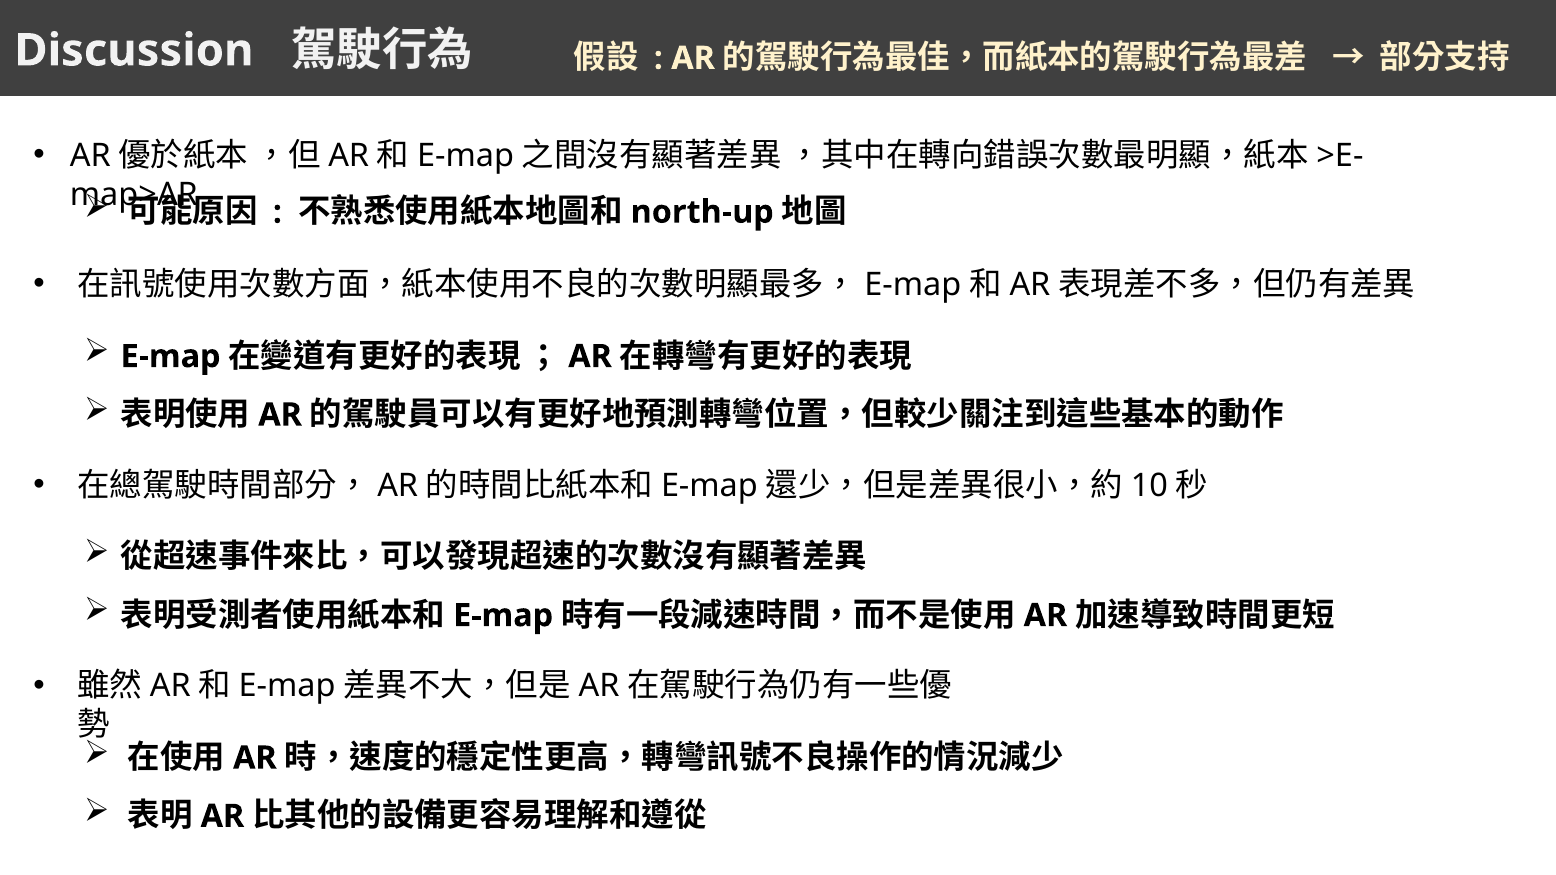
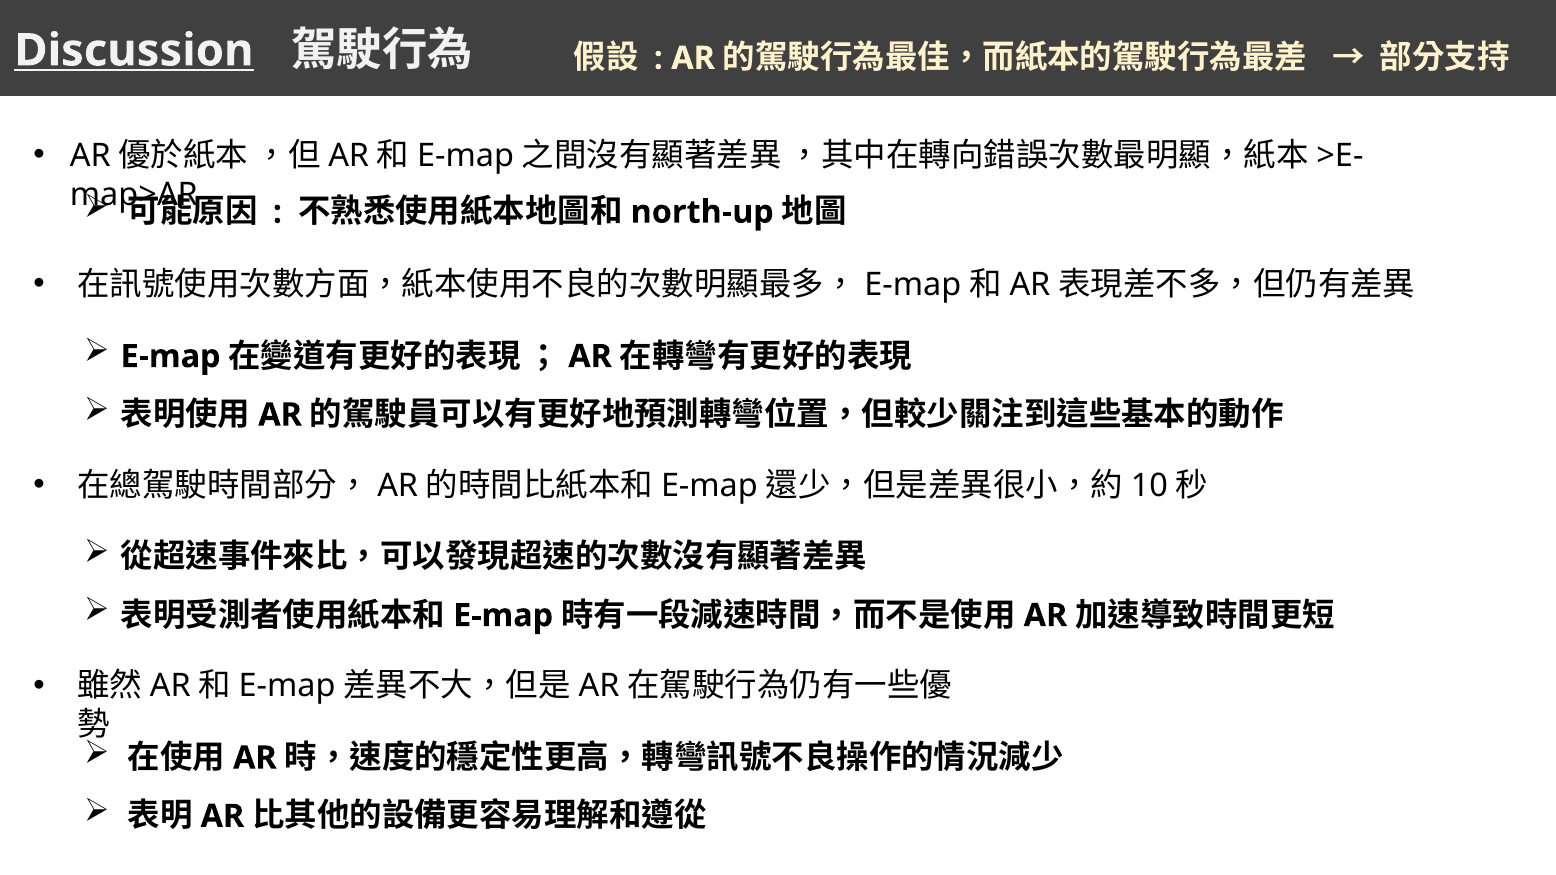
Discussion underline: none -> present
